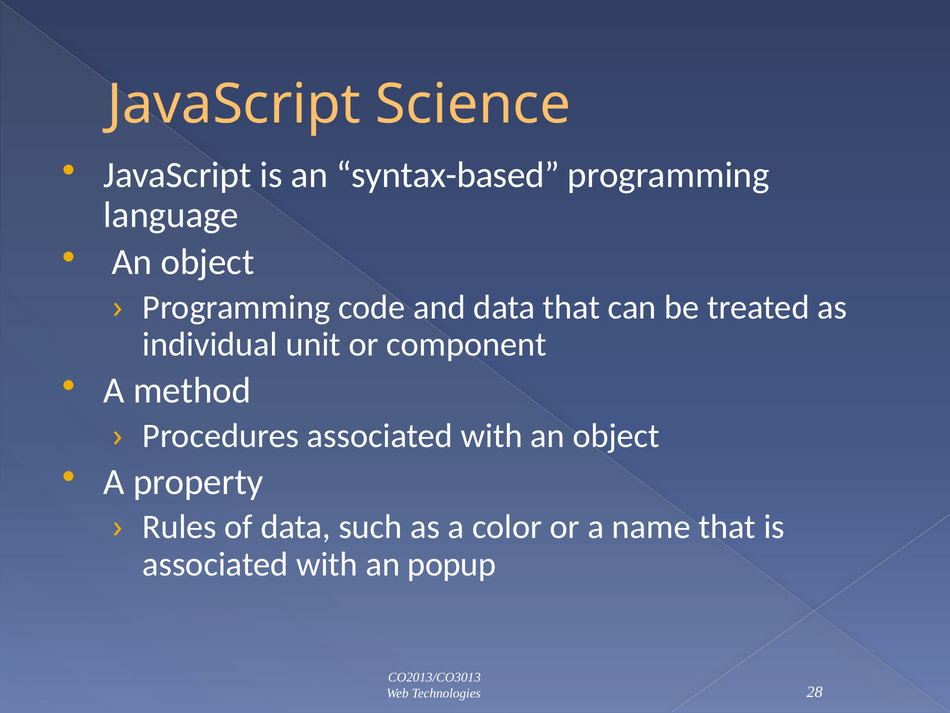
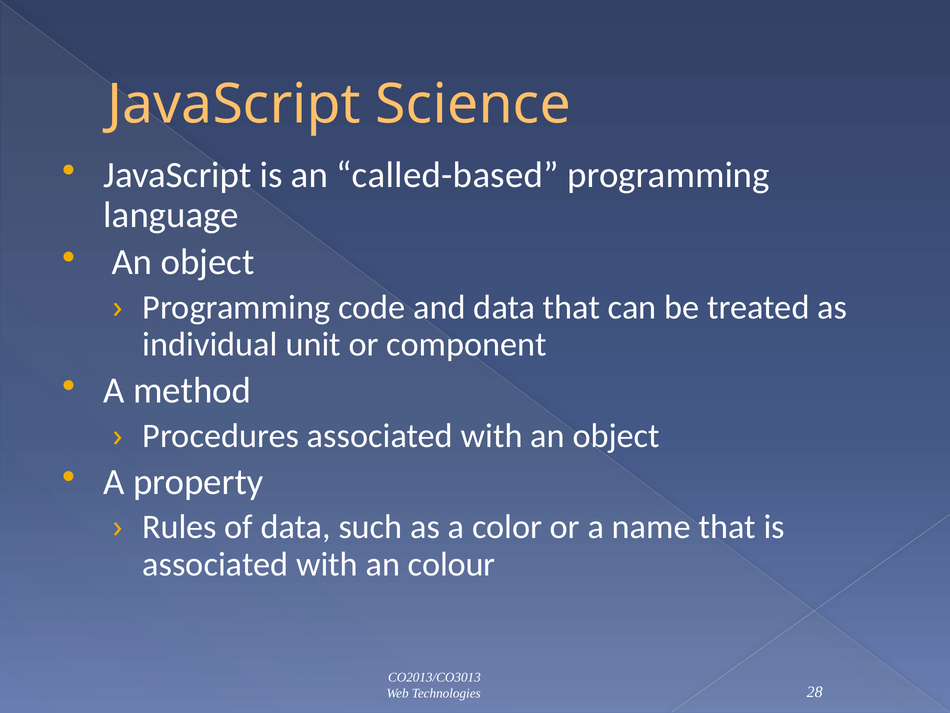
syntax-based: syntax-based -> called-based
popup: popup -> colour
